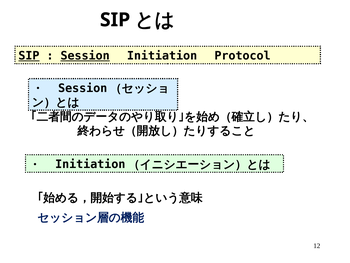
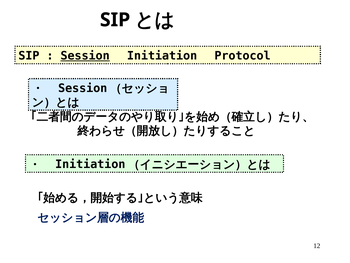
SIP at (29, 56) underline: present -> none
